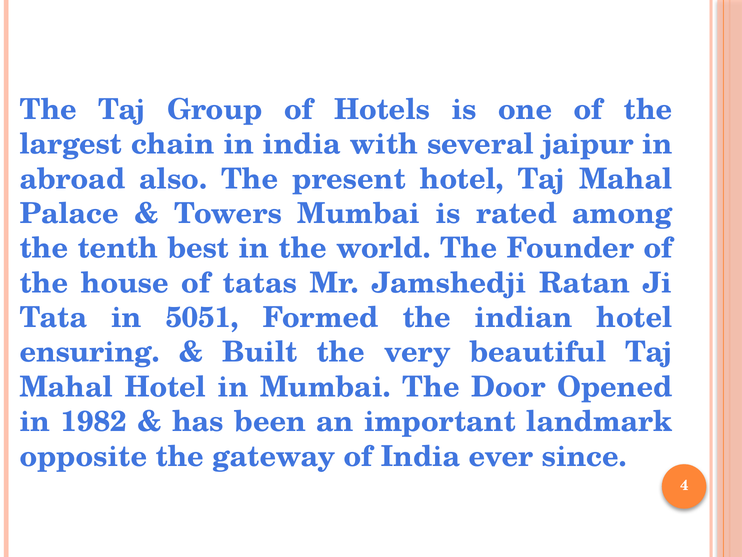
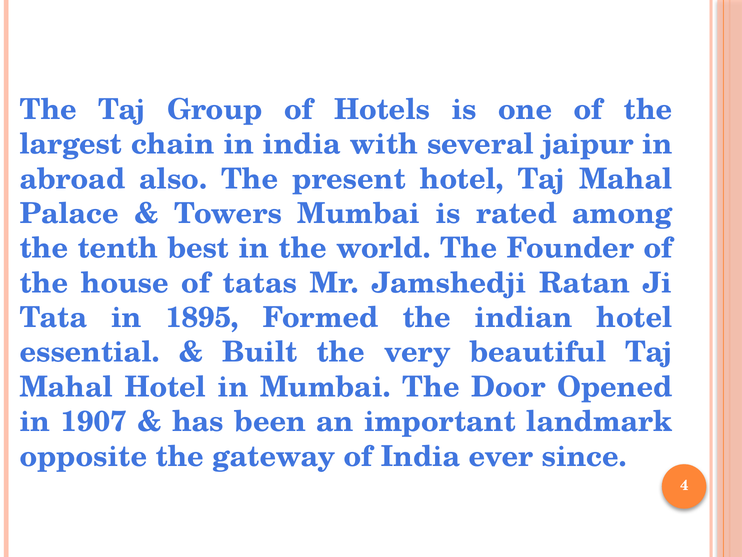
5051: 5051 -> 1895
ensuring: ensuring -> essential
1982: 1982 -> 1907
